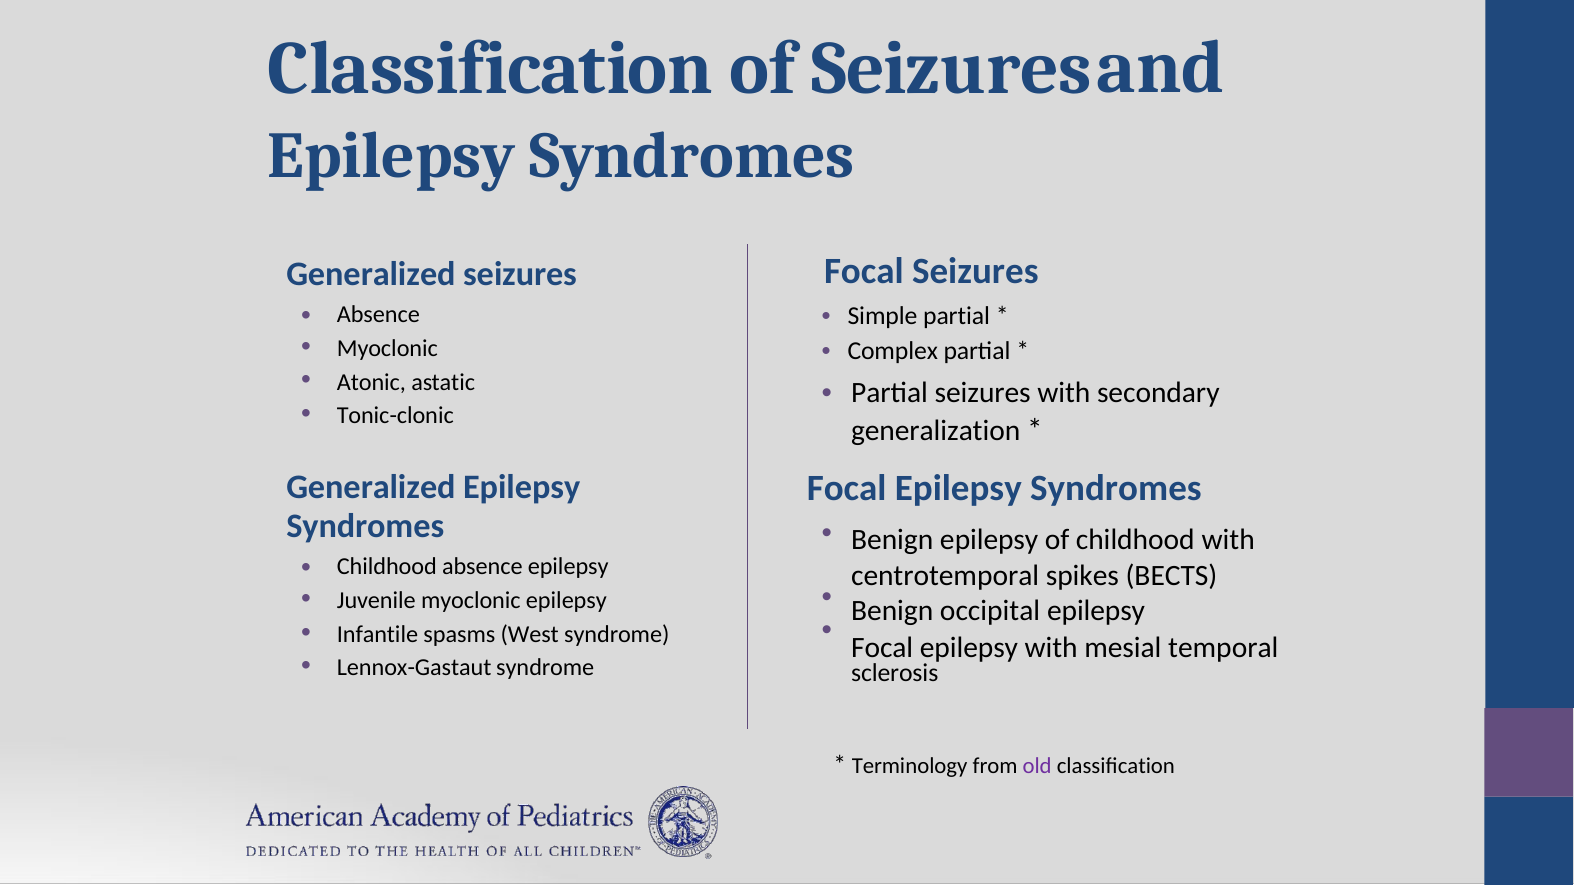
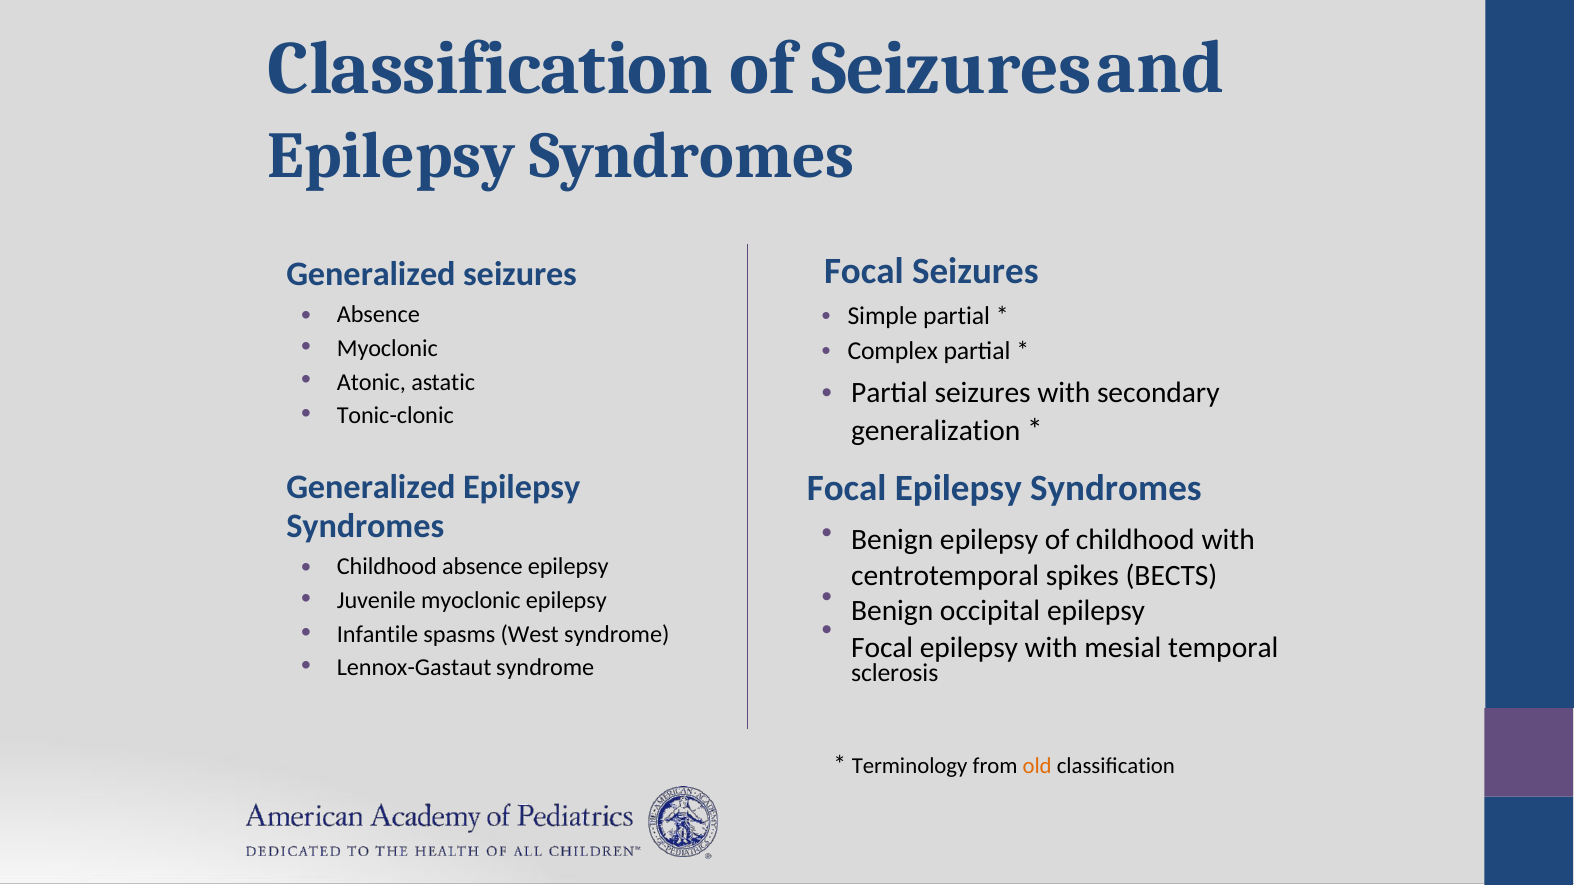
old colour: purple -> orange
